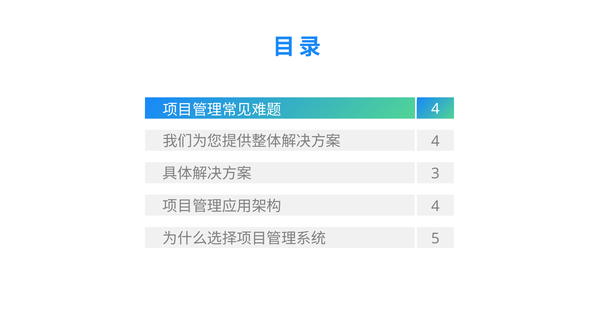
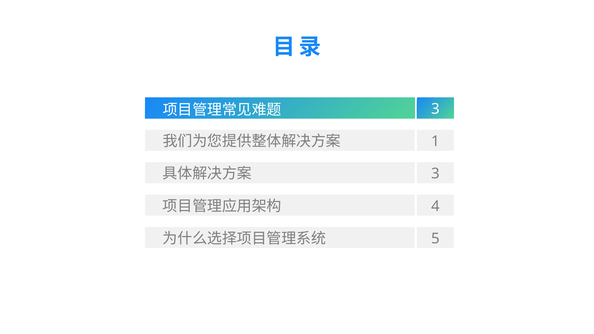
4 at (435, 109): 4 -> 3
4 at (435, 141): 4 -> 1
